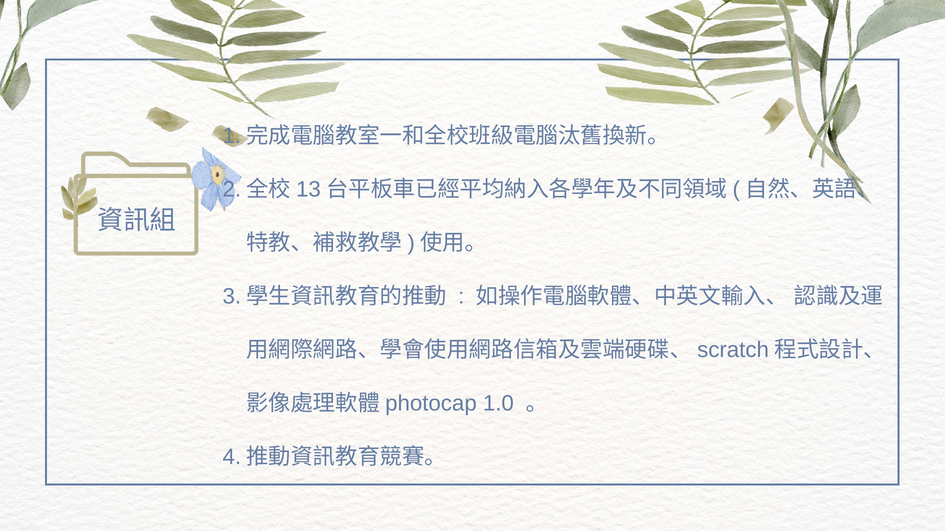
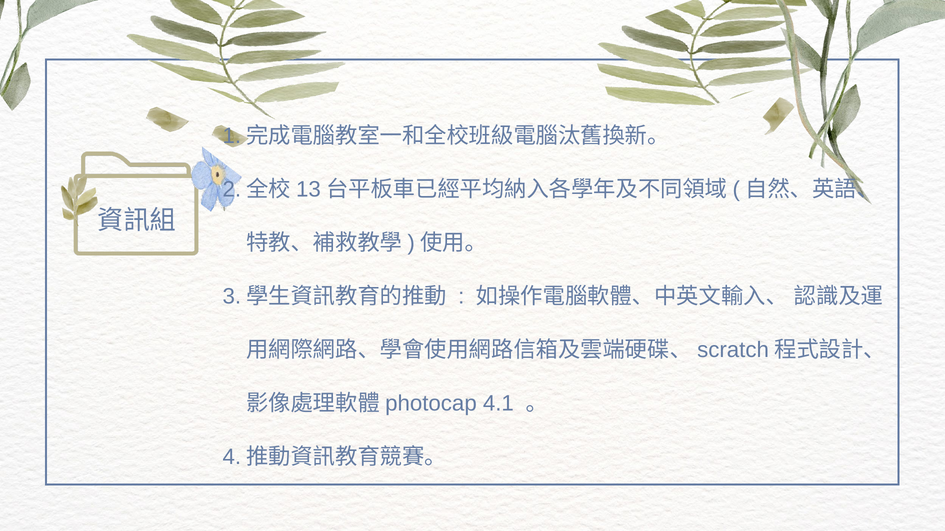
1.0: 1.0 -> 4.1
